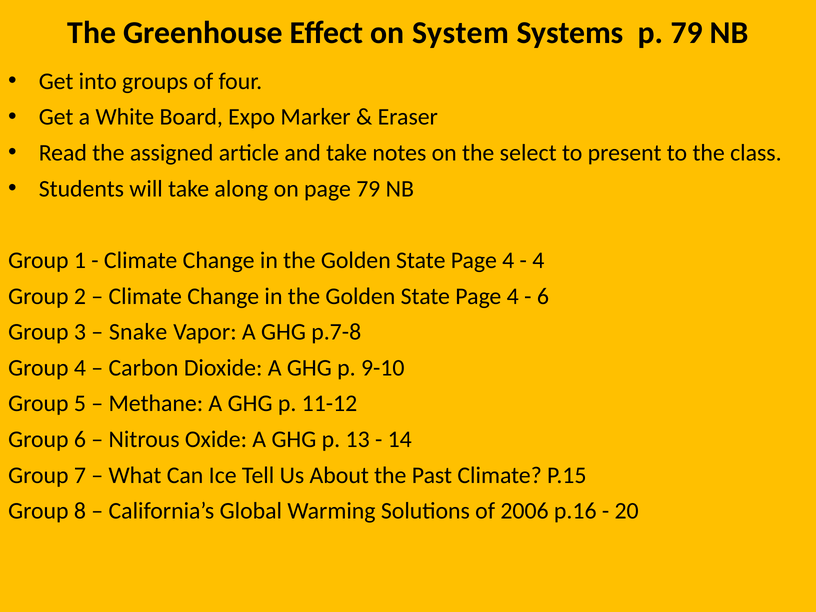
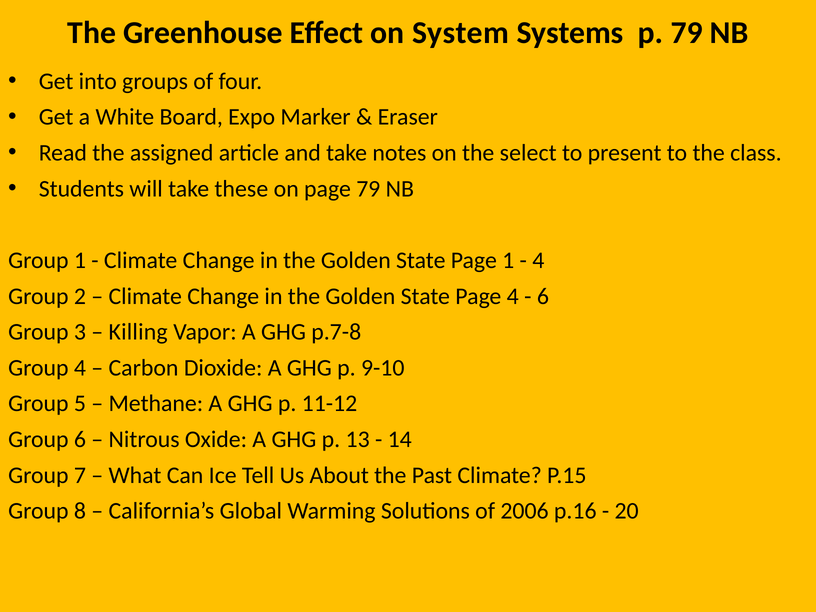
along: along -> these
4 at (508, 260): 4 -> 1
Snake: Snake -> Killing
